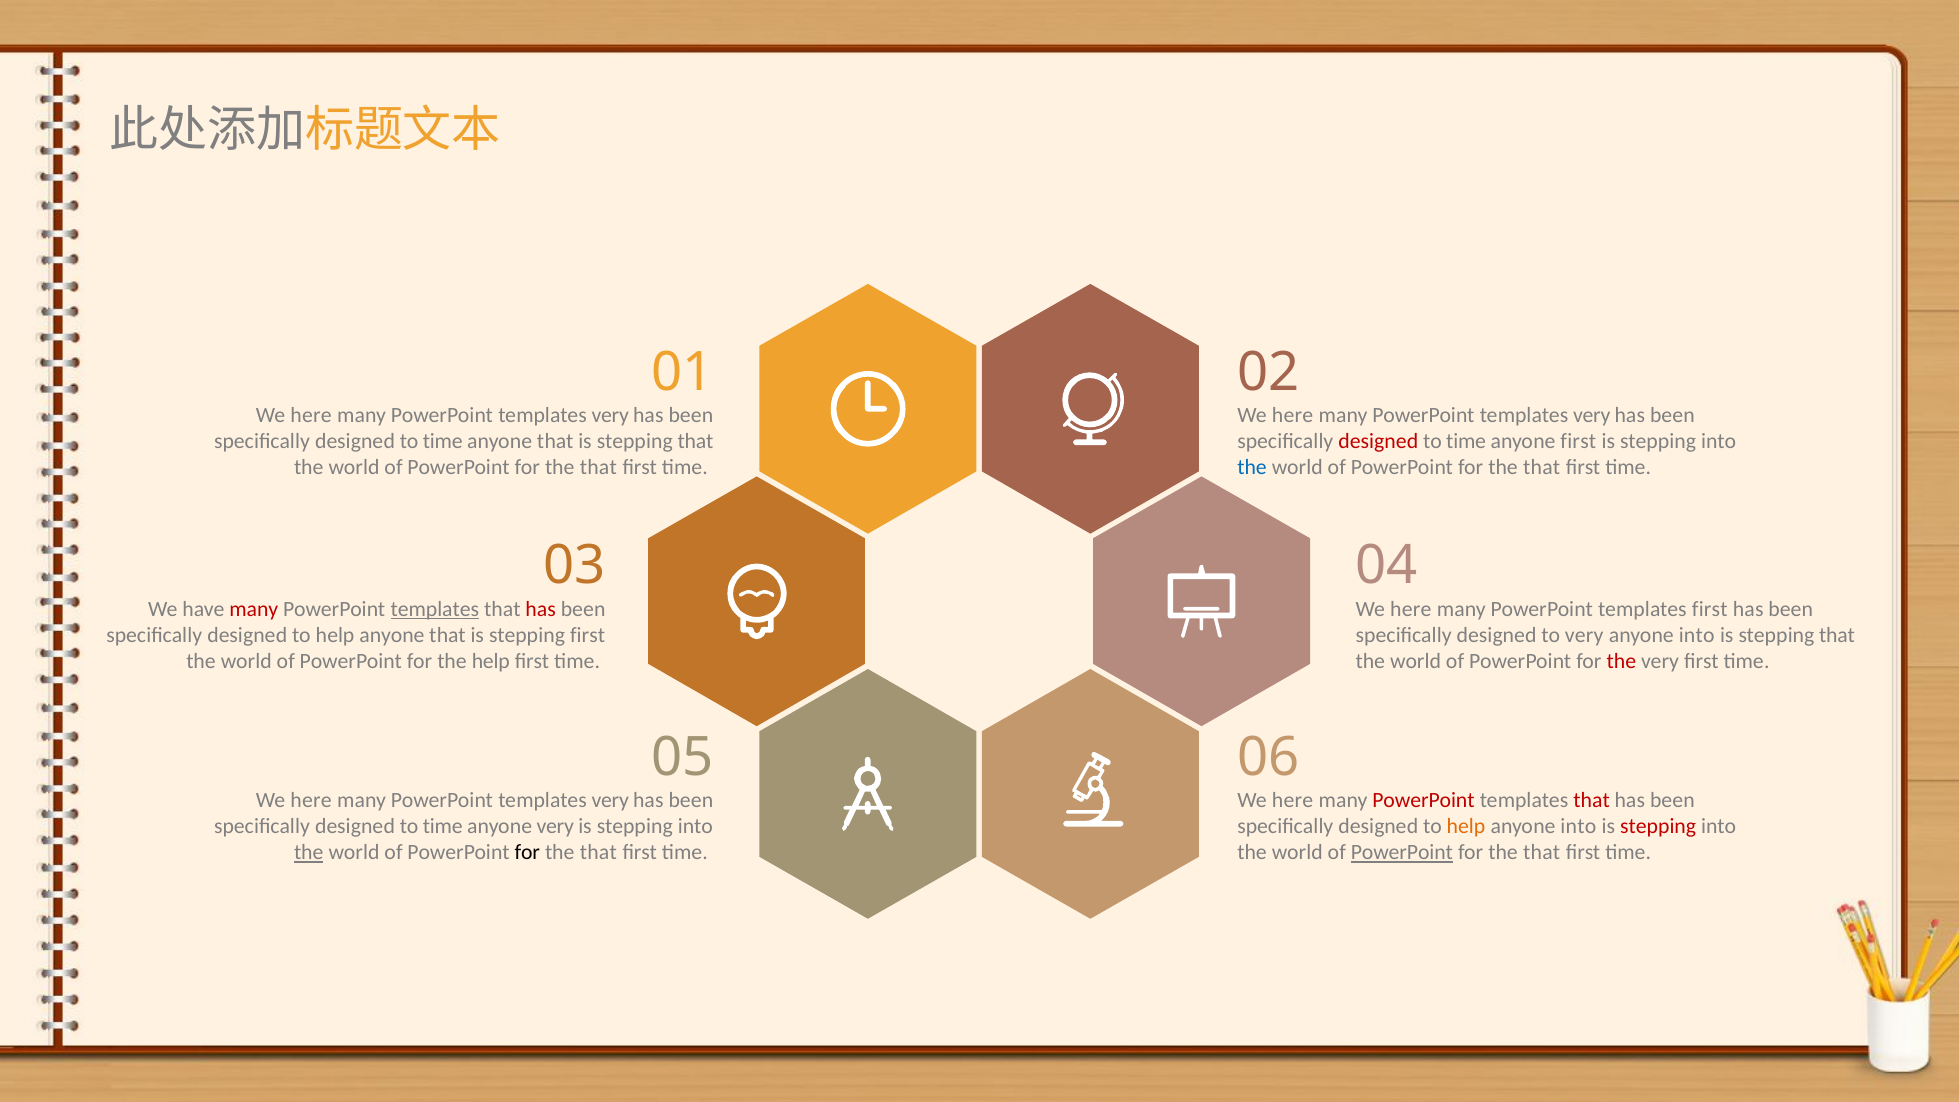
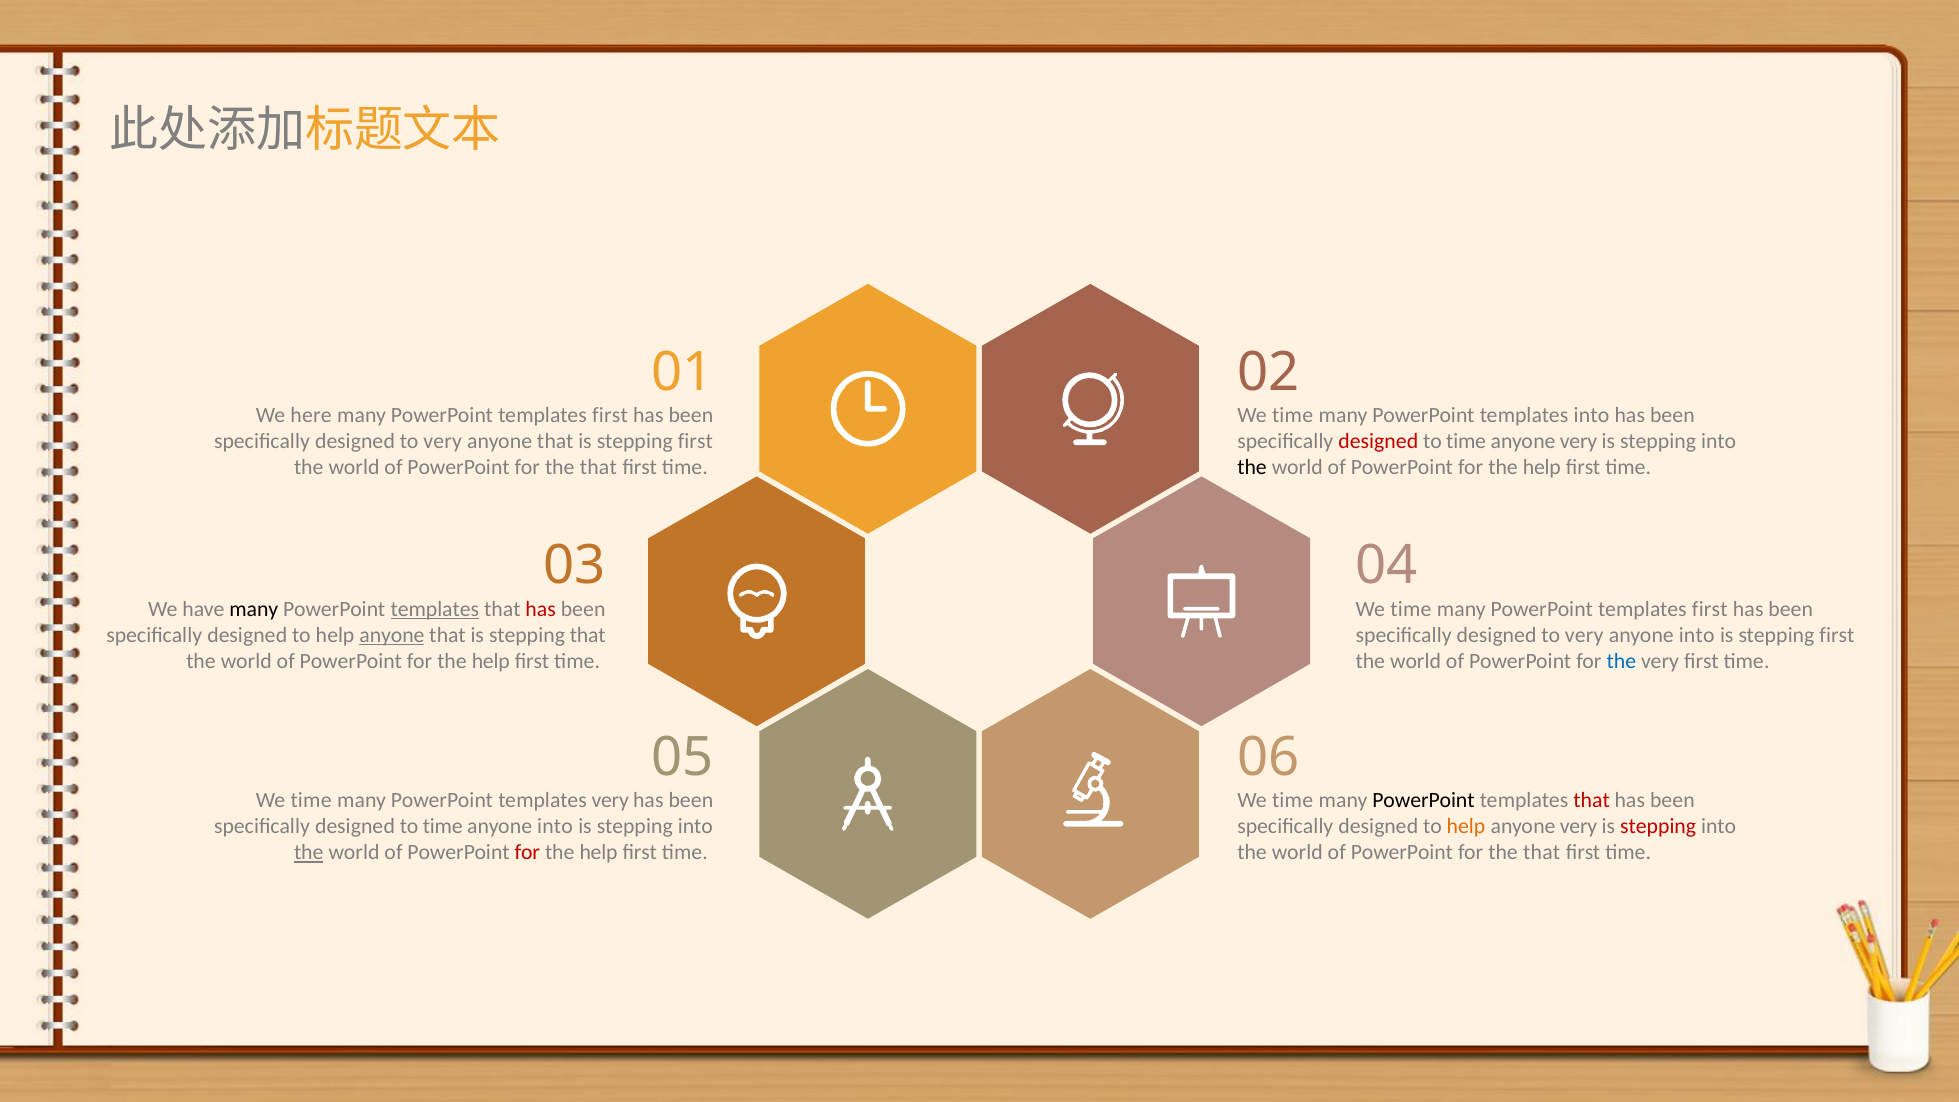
very at (610, 416): very -> first
here at (1293, 416): here -> time
very at (1592, 416): very -> into
time at (443, 442): time -> very
that is stepping that: that -> first
first at (1578, 442): first -> very
the at (1252, 468) colour: blue -> black
that at (1542, 468): that -> help
many at (254, 609) colour: red -> black
here at (1411, 609): here -> time
anyone at (392, 635) underline: none -> present
stepping first: first -> that
that at (1837, 635): that -> first
the at (1621, 661) colour: red -> blue
here at (311, 801): here -> time
here at (1293, 801): here -> time
PowerPoint at (1423, 801) colour: red -> black
very at (555, 827): very -> into
into at (1578, 827): into -> very
for at (527, 853) colour: black -> red
that at (598, 853): that -> help
PowerPoint at (1402, 853) underline: present -> none
